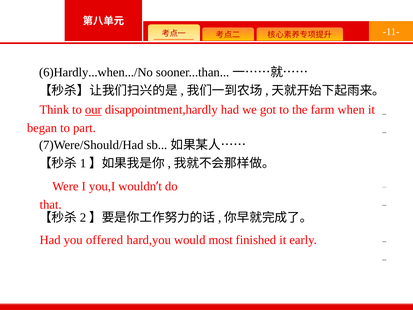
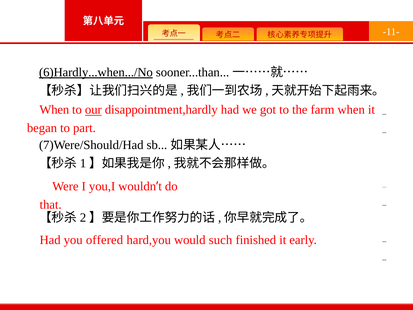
6)Hardly...when.../No underline: none -> present
Think at (54, 110): Think -> When
most: most -> such
